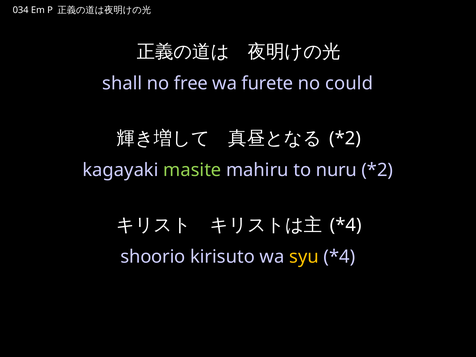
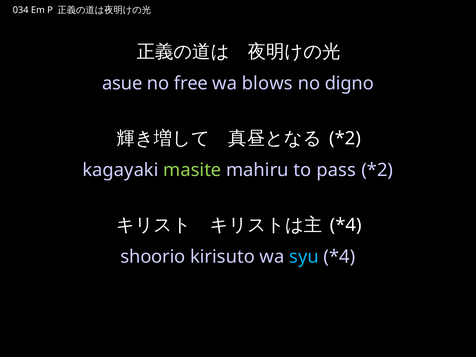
shall: shall -> asue
furete: furete -> blows
could: could -> digno
nuru: nuru -> pass
syu colour: yellow -> light blue
